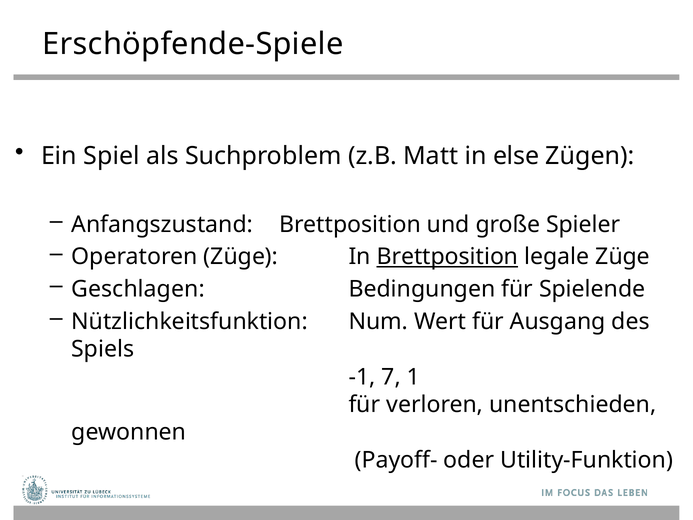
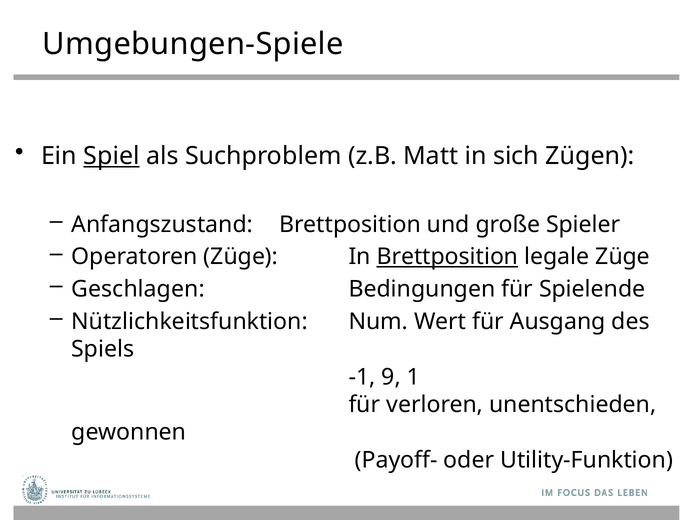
Erschöpfende-Spiele: Erschöpfende-Spiele -> Umgebungen-Spiele
Spiel underline: none -> present
else: else -> sich
7: 7 -> 9
